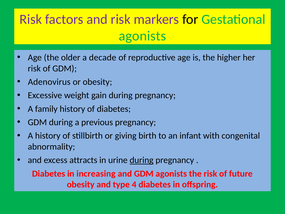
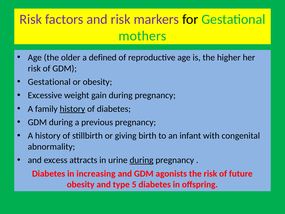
agonists at (142, 36): agonists -> mothers
decade: decade -> defined
Adenovirus at (49, 82): Adenovirus -> Gestational
history at (72, 109) underline: none -> present
4: 4 -> 5
